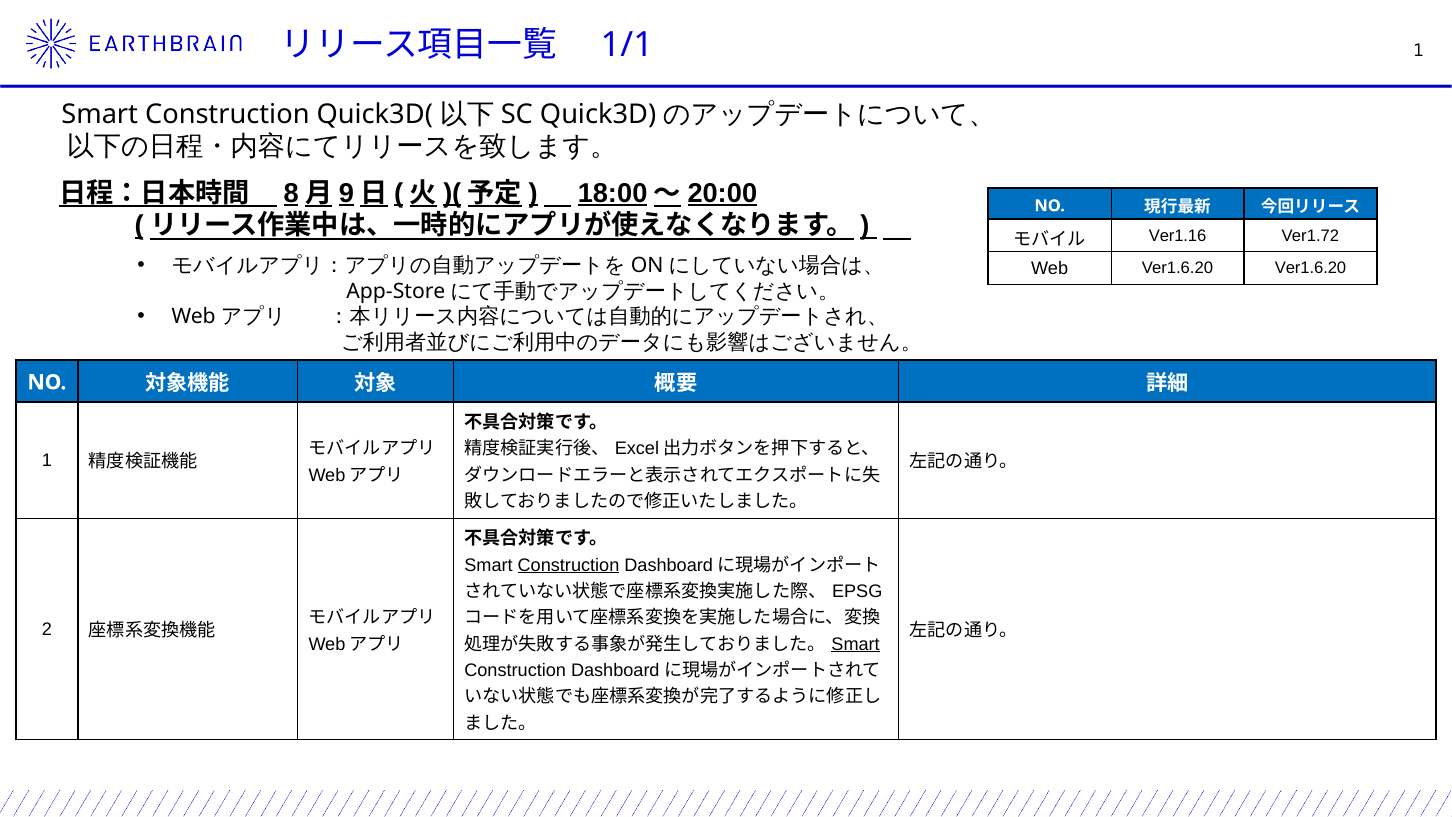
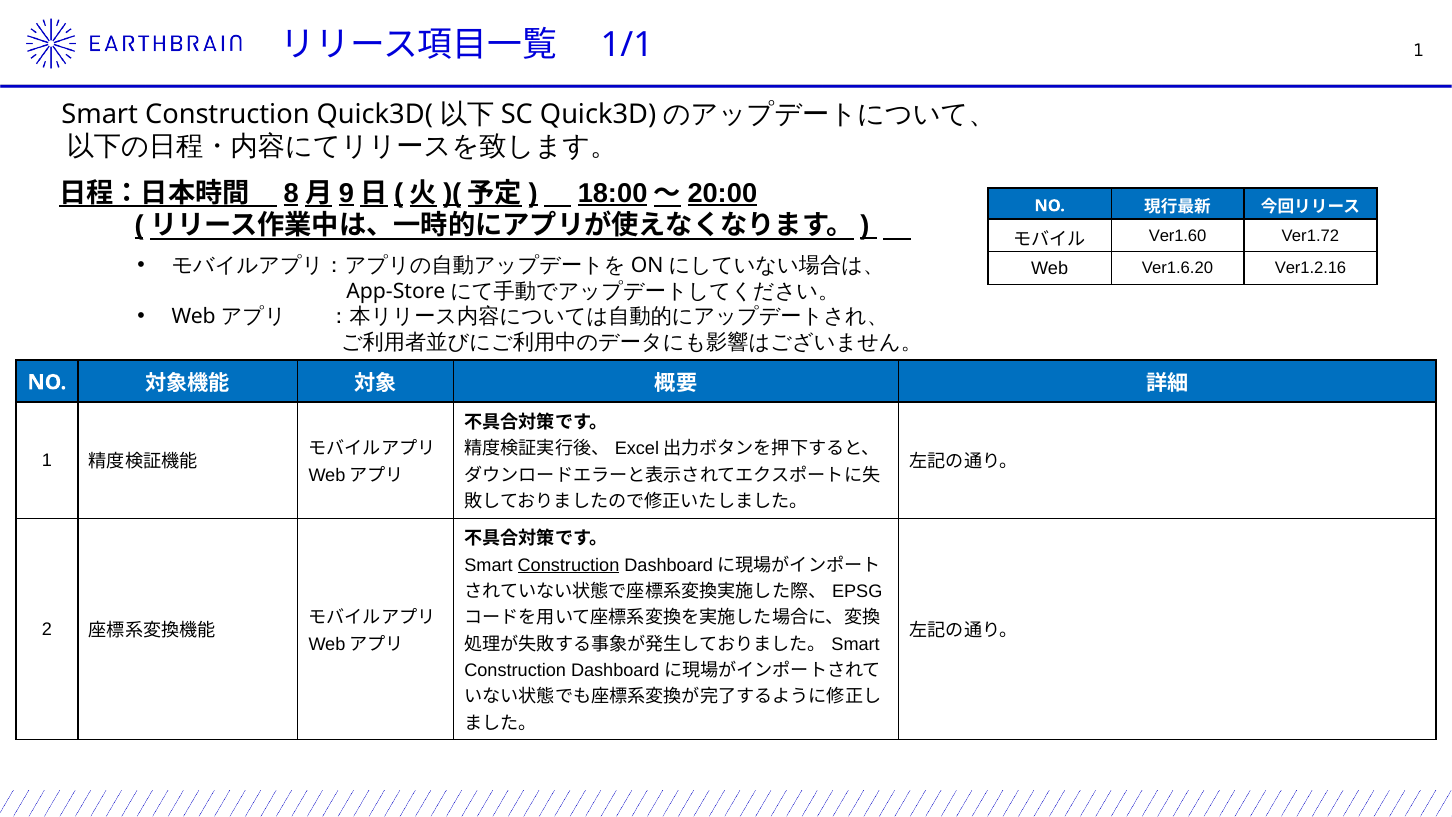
Ver1.16: Ver1.16 -> Ver1.60
Ver1.6.20 Ver1.6.20: Ver1.6.20 -> Ver1.2.16
Smart at (856, 644) underline: present -> none
